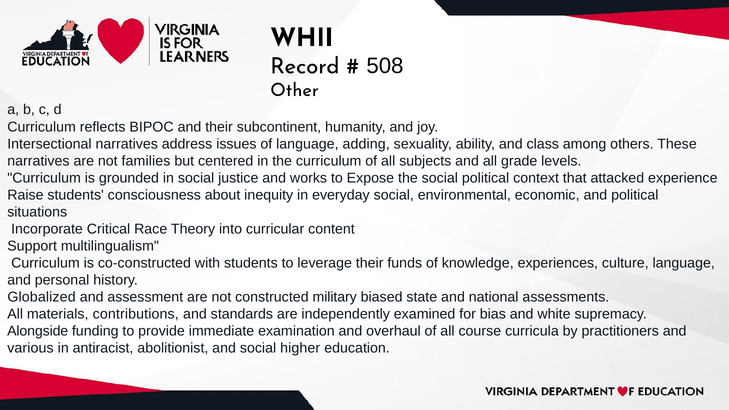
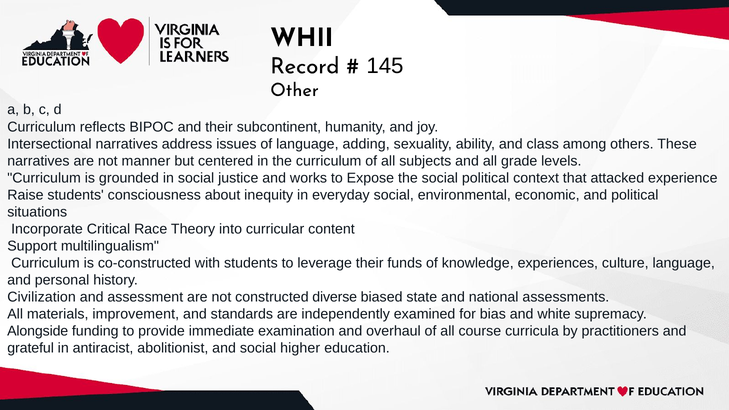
508: 508 -> 145
families: families -> manner
Globalized: Globalized -> Civilization
military: military -> diverse
contributions: contributions -> improvement
various: various -> grateful
